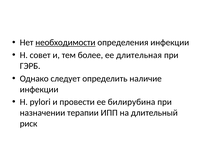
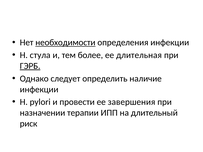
совет: совет -> стула
ГЭРБ underline: none -> present
билирубина: билирубина -> завершения
